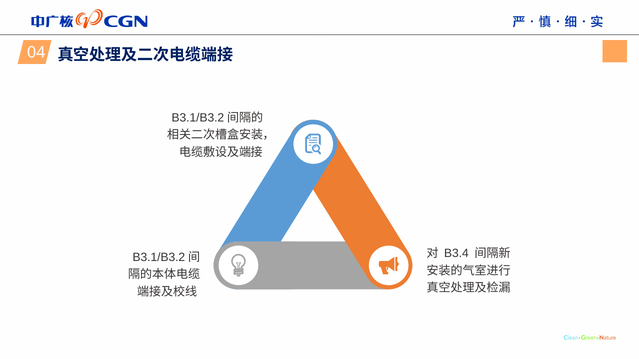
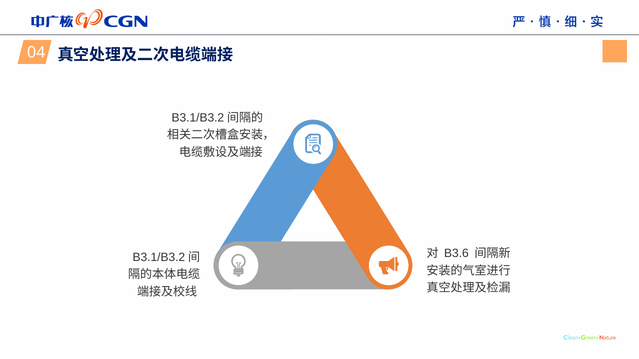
B3.4: B3.4 -> B3.6
